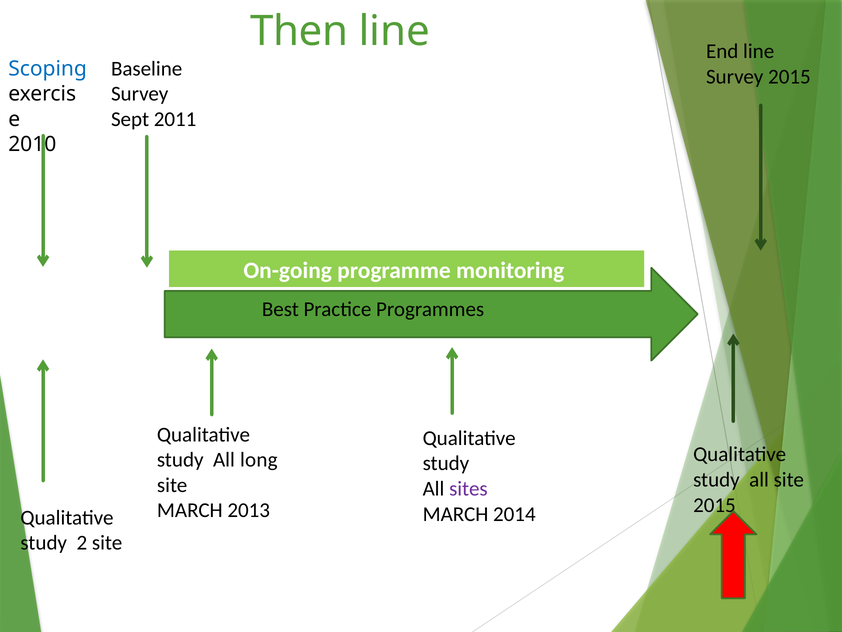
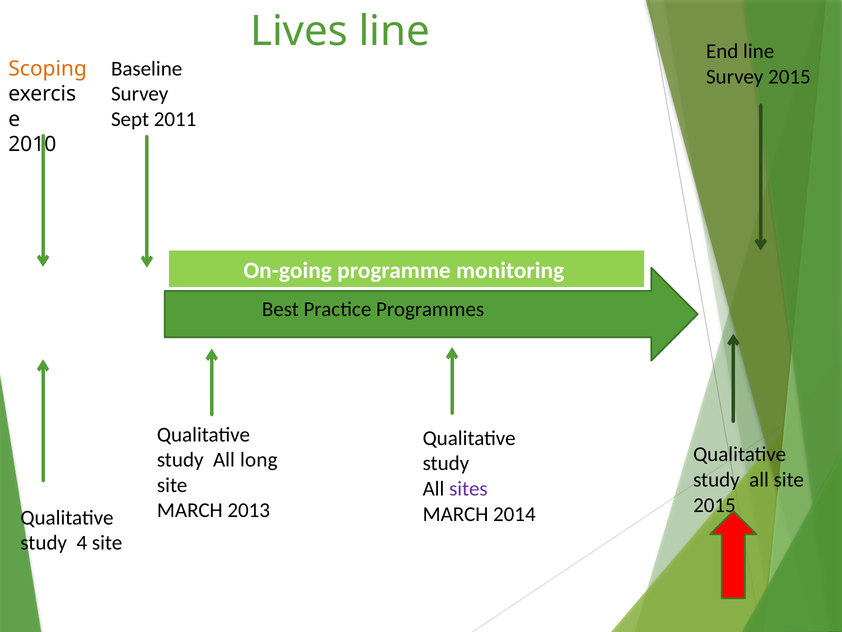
Then: Then -> Lives
Scoping colour: blue -> orange
2: 2 -> 4
